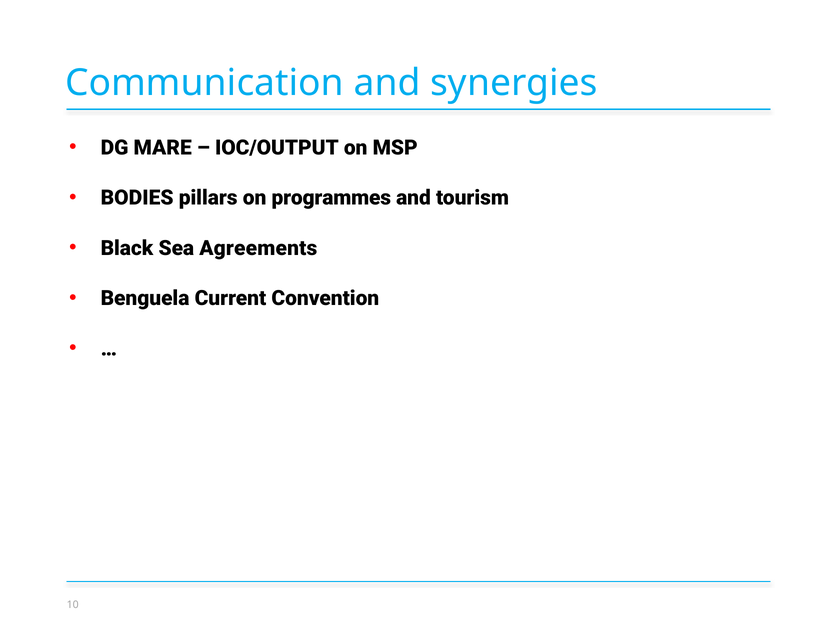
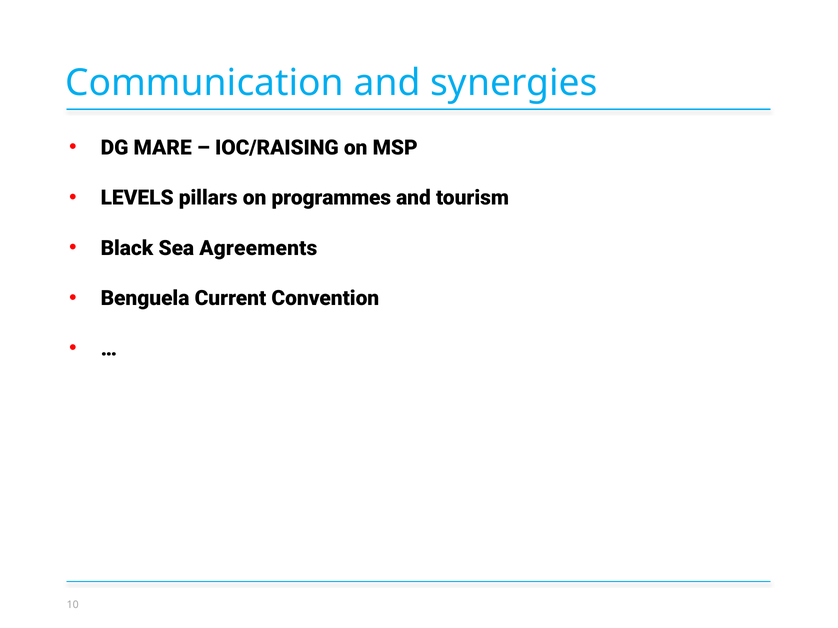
IOC/OUTPUT: IOC/OUTPUT -> IOC/RAISING
BODIES: BODIES -> LEVELS
